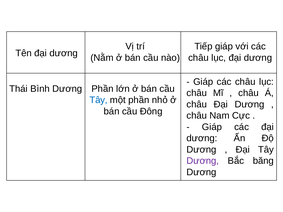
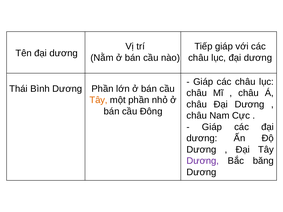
Tây at (99, 100) colour: blue -> orange
